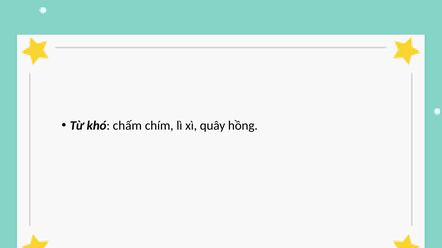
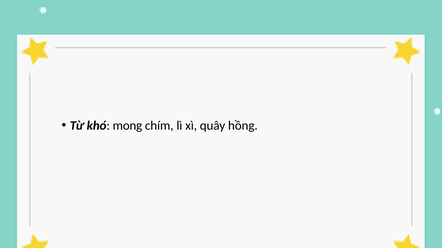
chấm: chấm -> mong
